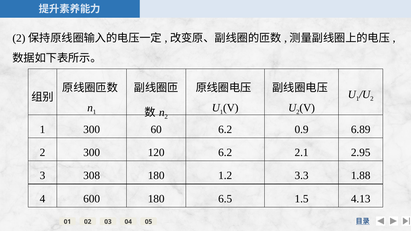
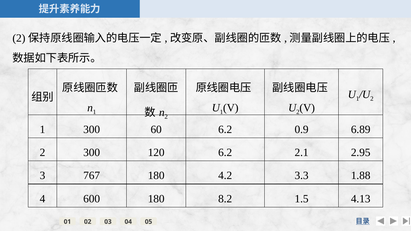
308: 308 -> 767
1.2: 1.2 -> 4.2
6.5: 6.5 -> 8.2
